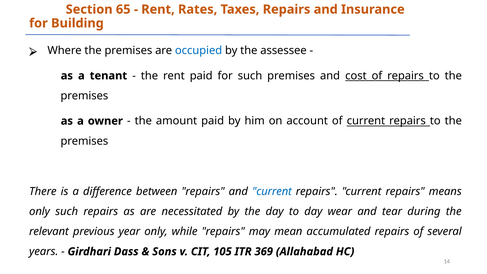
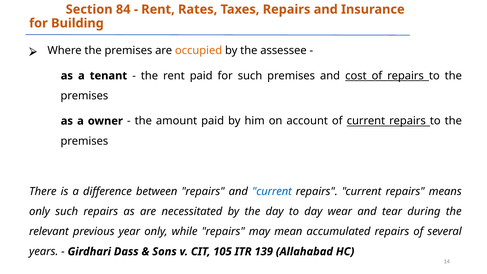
65: 65 -> 84
occupied colour: blue -> orange
369: 369 -> 139
